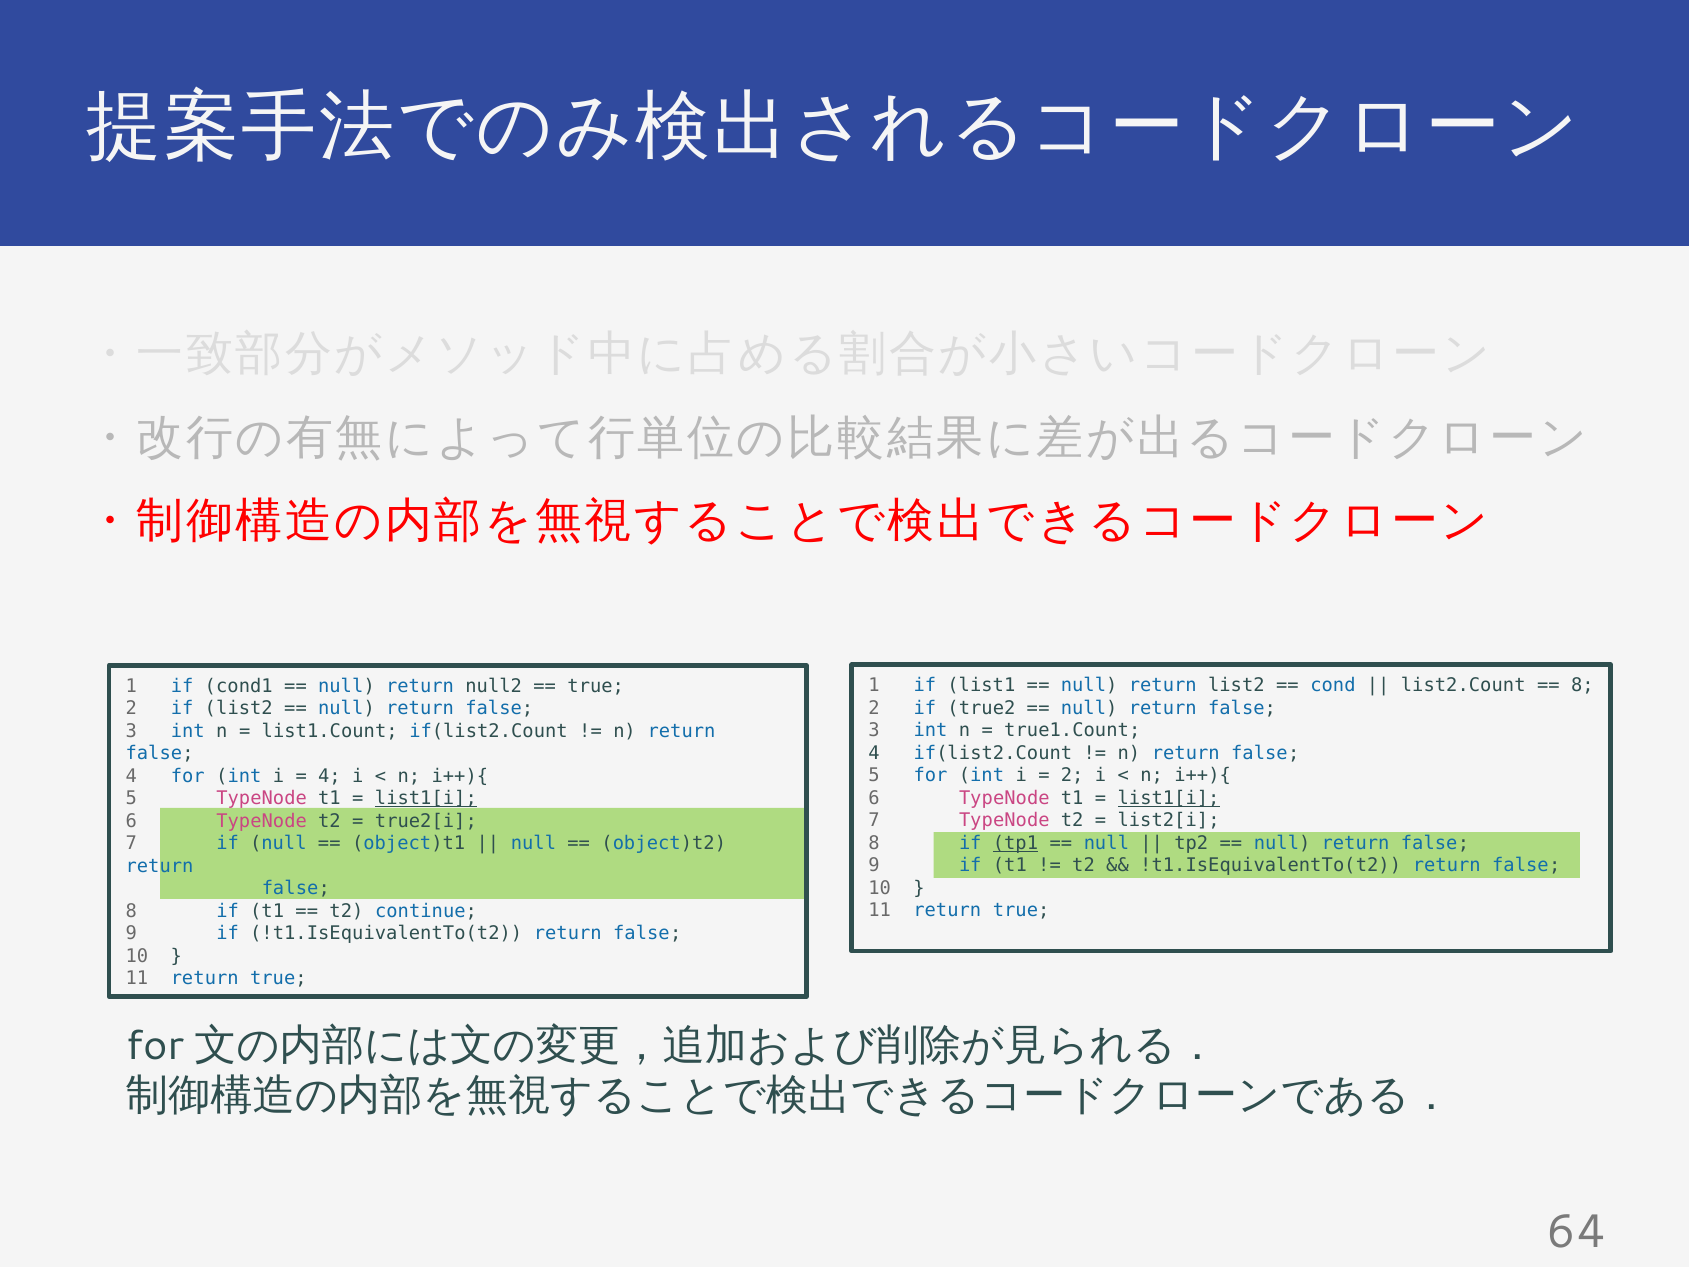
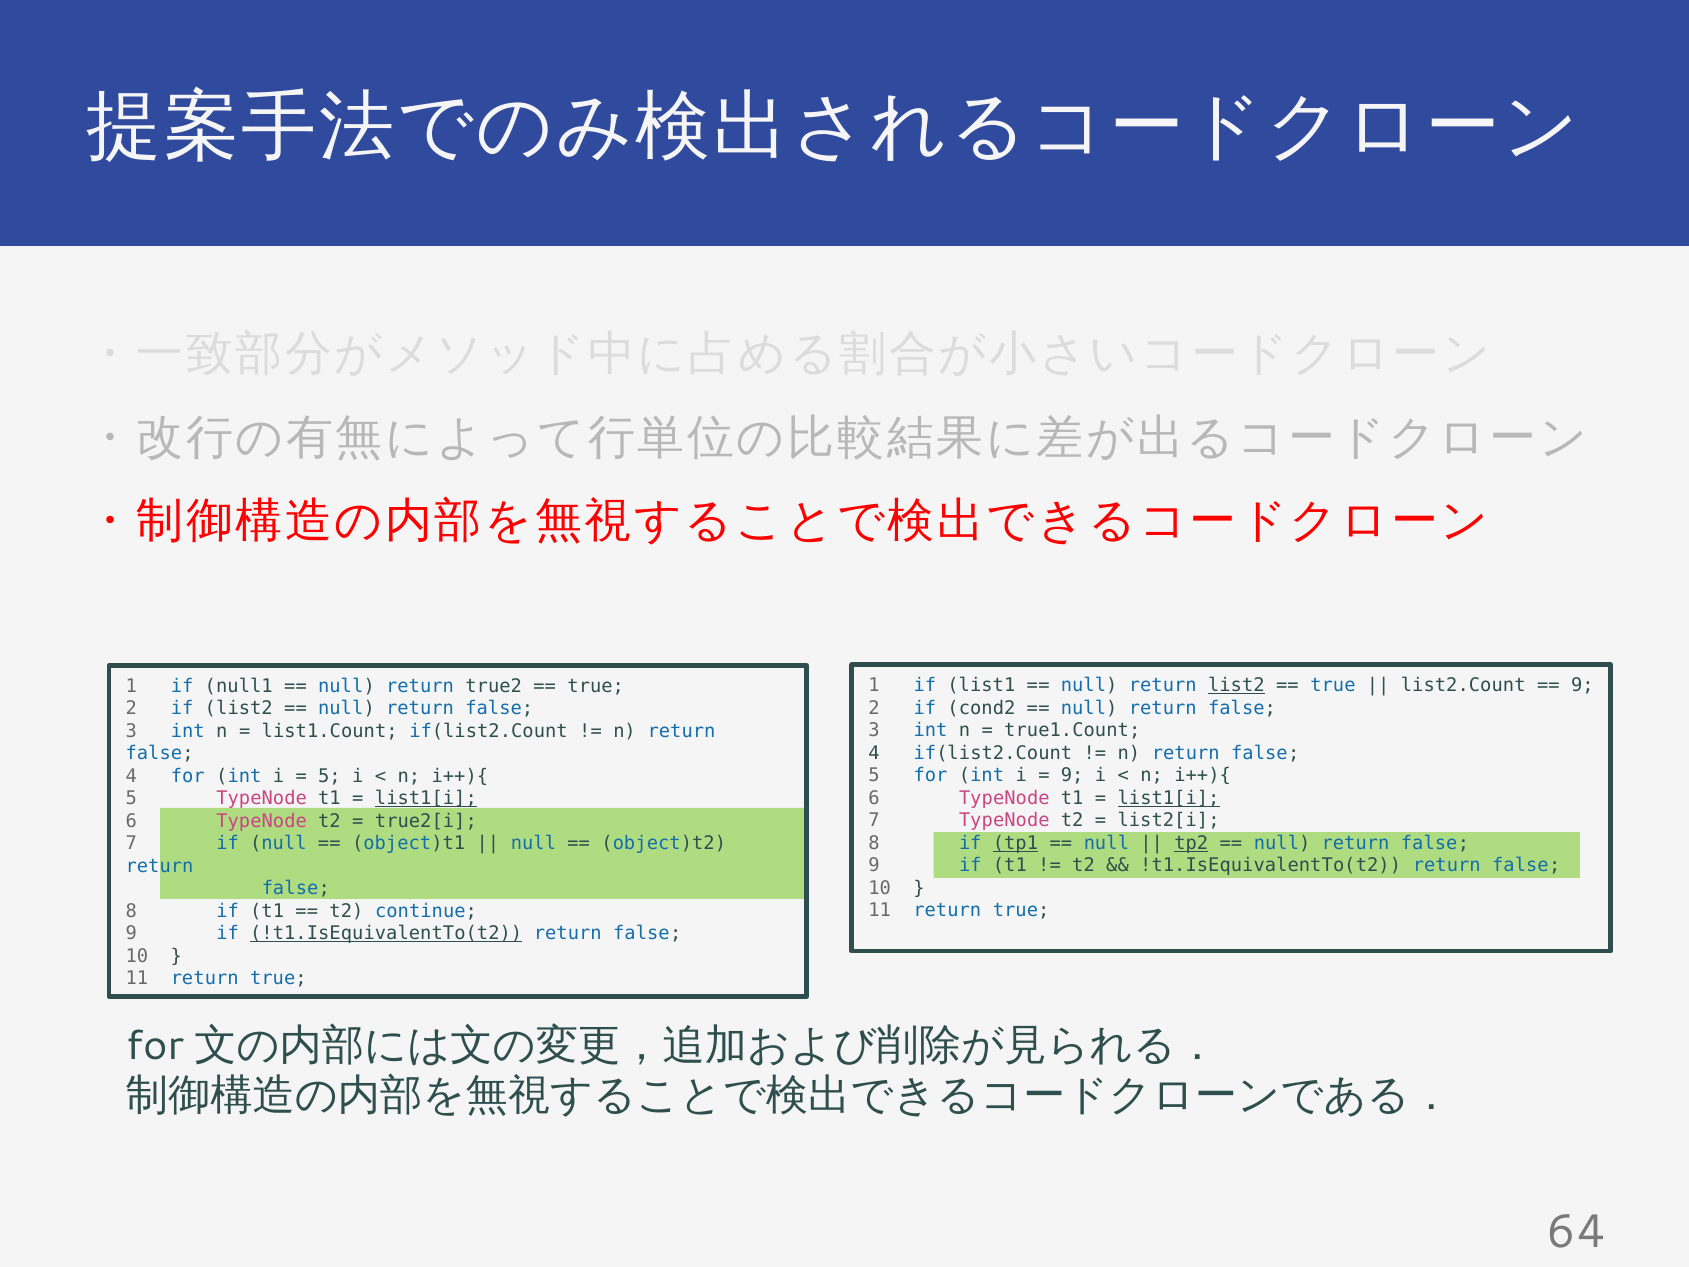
list2 at (1236, 686) underline: none -> present
cond at (1333, 686): cond -> true
8 at (1582, 686): 8 -> 9
cond1: cond1 -> null1
null2: null2 -> true2
true2: true2 -> cond2
2 at (1072, 775): 2 -> 9
4 at (329, 776): 4 -> 5
tp2 underline: none -> present
!t1.IsEquivalentTo(t2 at (386, 933) underline: none -> present
